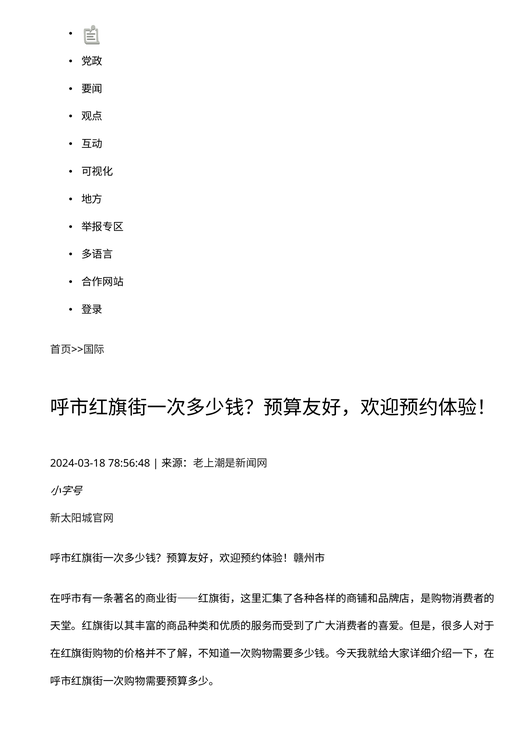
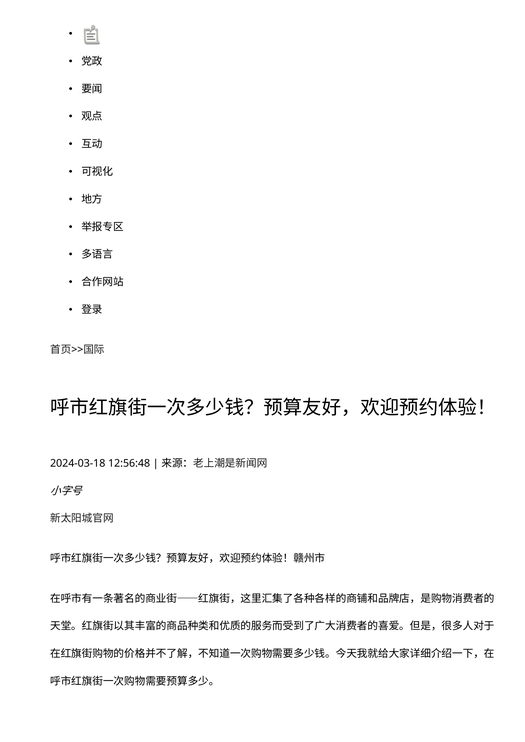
78:56:48: 78:56:48 -> 12:56:48
